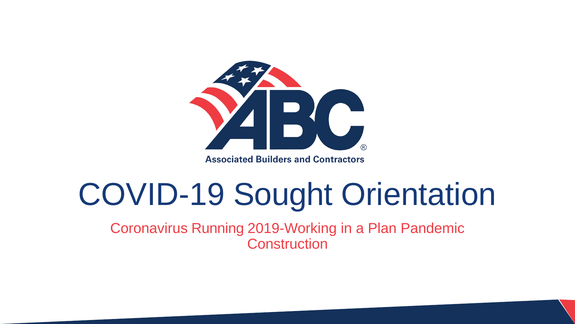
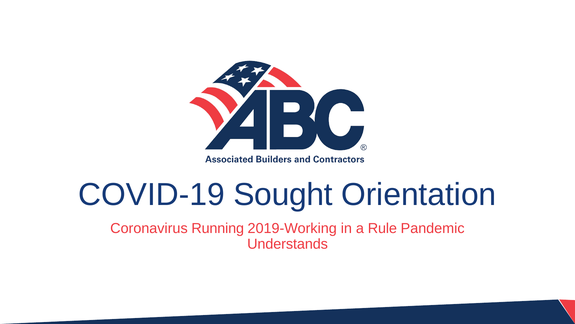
Plan: Plan -> Rule
Construction: Construction -> Understands
